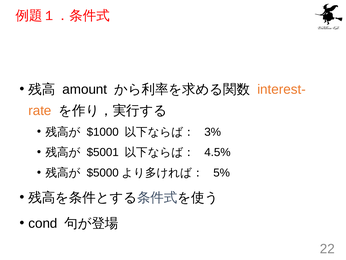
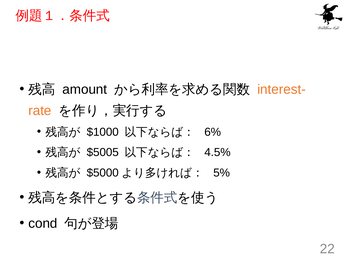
3%: 3% -> 6%
$5001: $5001 -> $5005
